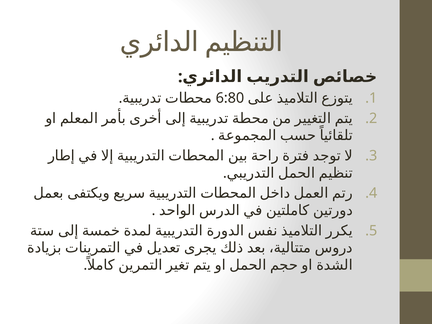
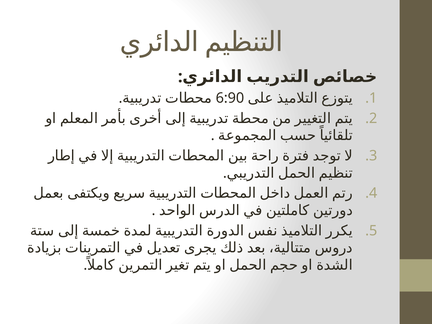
6:80: 6:80 -> 6:90
